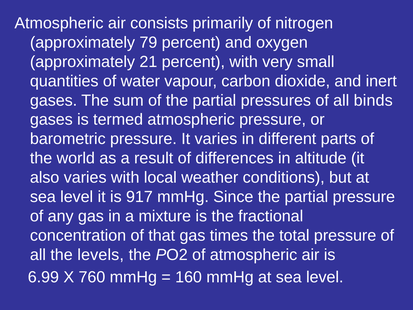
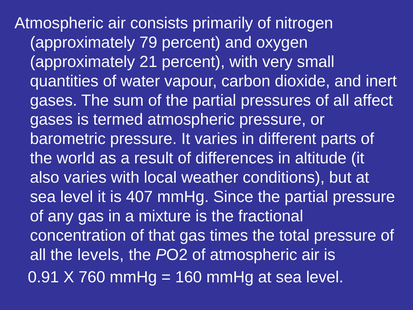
binds: binds -> affect
917: 917 -> 407
6.99: 6.99 -> 0.91
